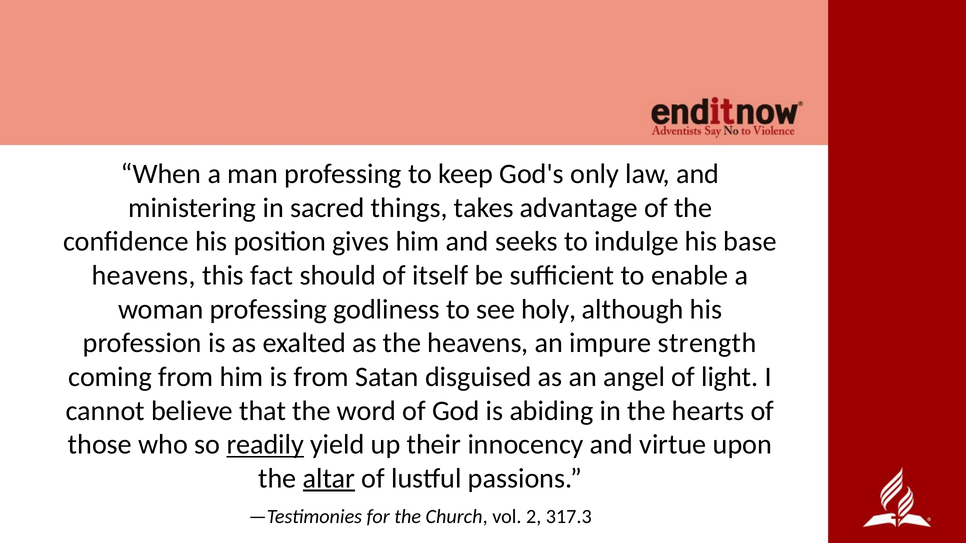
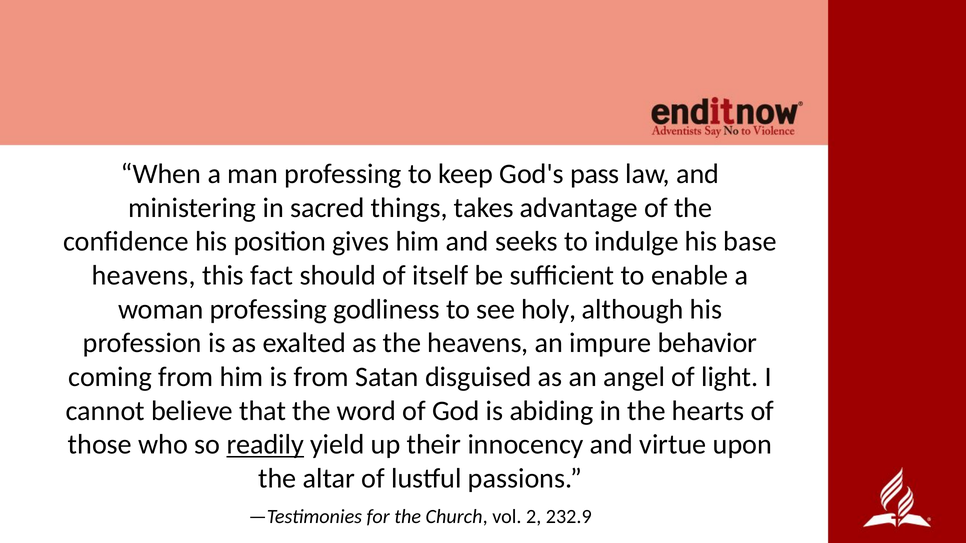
only: only -> pass
strength: strength -> behavior
altar underline: present -> none
317.3: 317.3 -> 232.9
